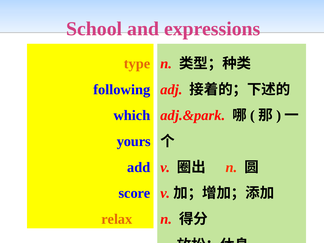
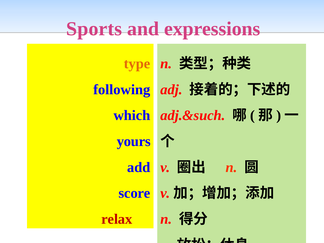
School: School -> Sports
adj.&park: adj.&park -> adj.&such
relax colour: orange -> red
